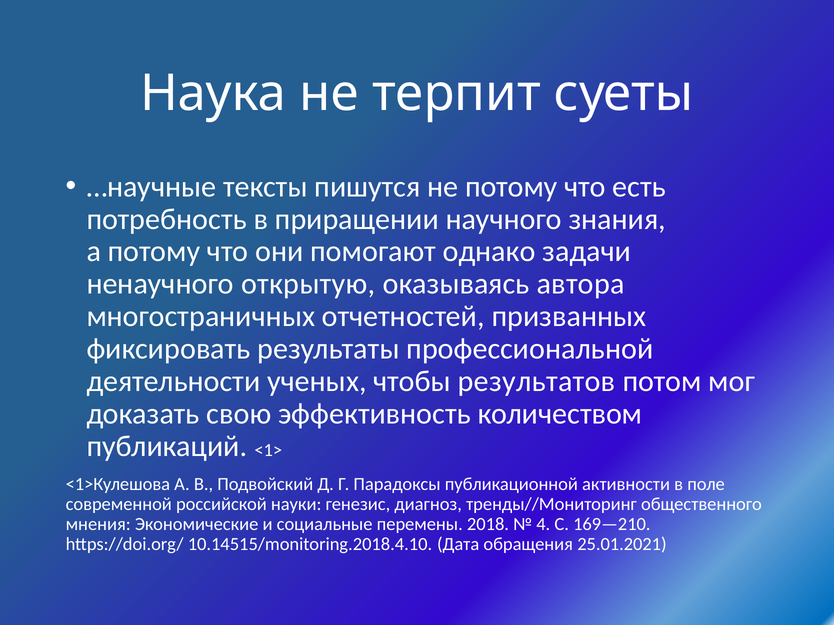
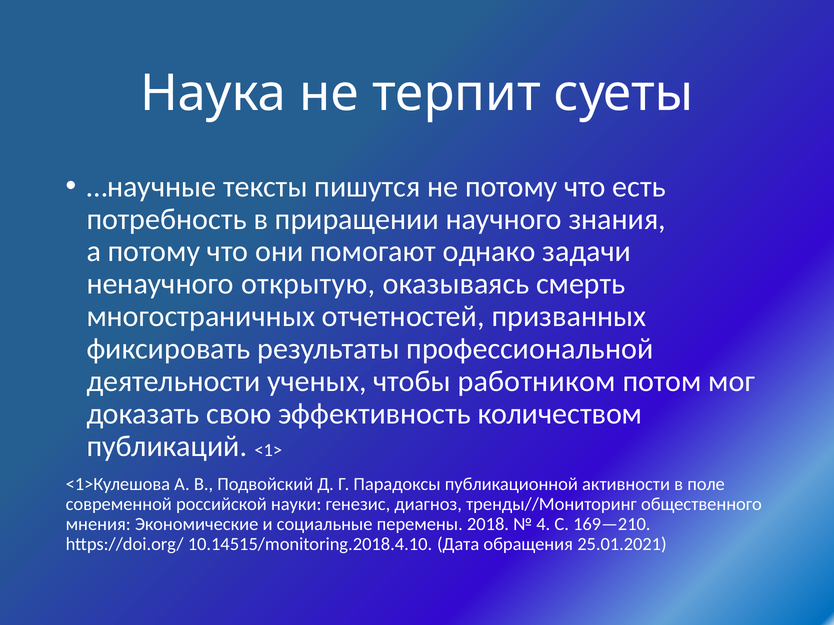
автора: автора -> смерть
результатов: результатов -> работником
